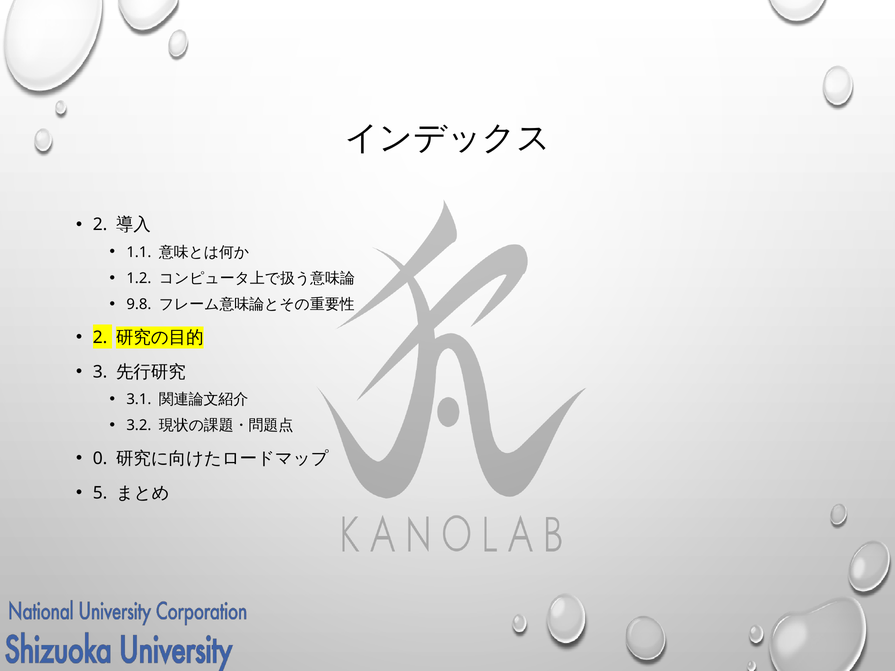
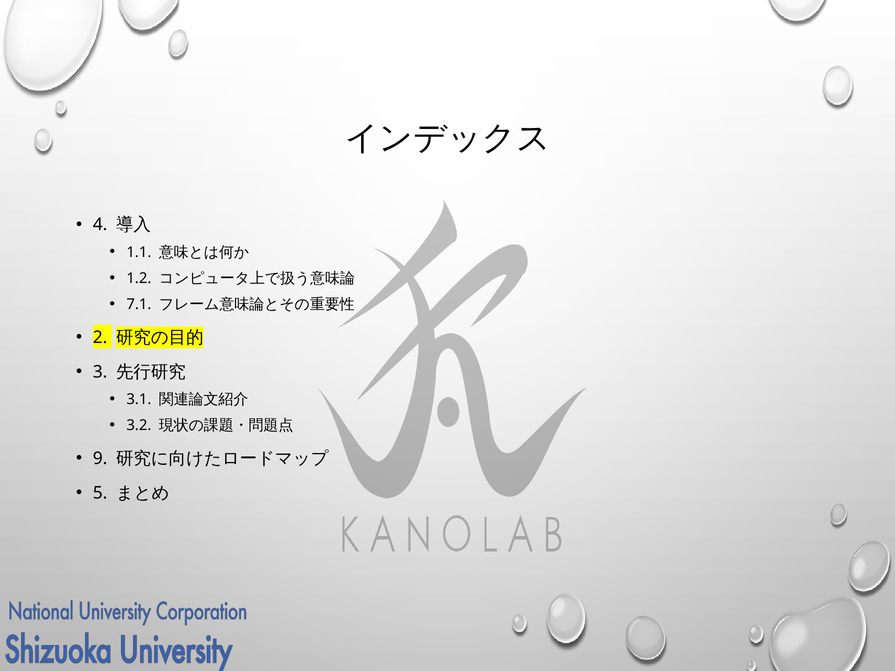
2 at (100, 225): 2 -> 4
9.8: 9.8 -> 7.1
0: 0 -> 9
